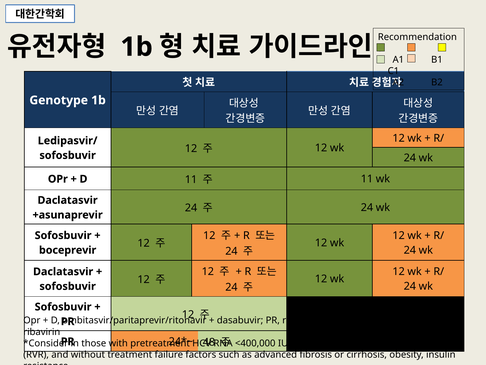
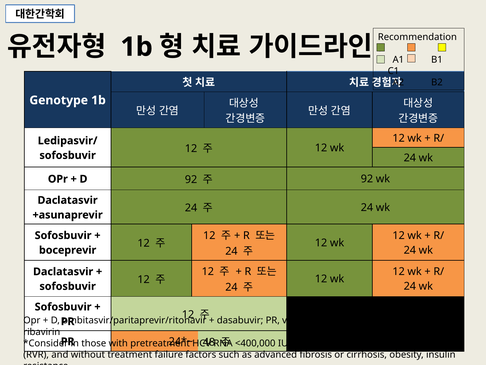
D 11: 11 -> 92
11 at (367, 179): 11 -> 92
PR resistance: resistance -> virological
